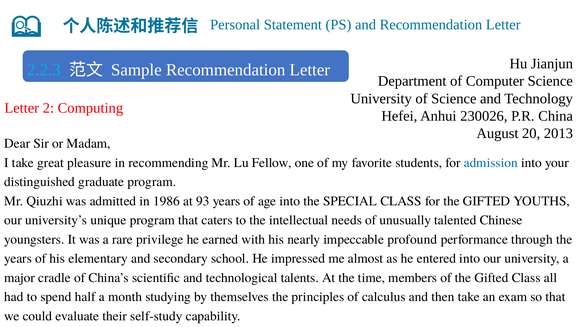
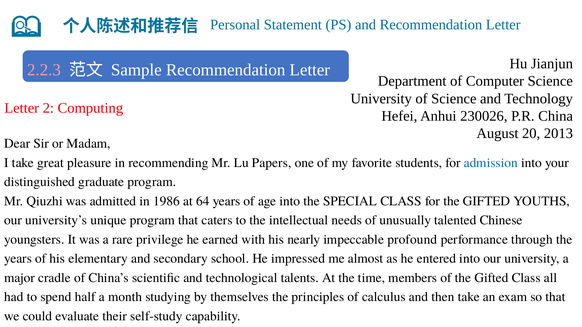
2.2.3 colour: light blue -> pink
Fellow: Fellow -> Papers
93: 93 -> 64
